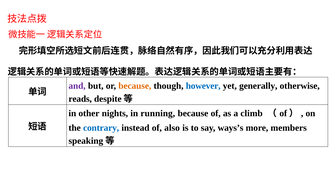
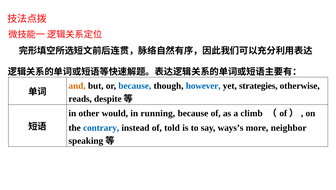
and colour: purple -> orange
because at (135, 86) colour: orange -> blue
generally: generally -> strategies
nights: nights -> would
also: also -> told
members: members -> neighbor
